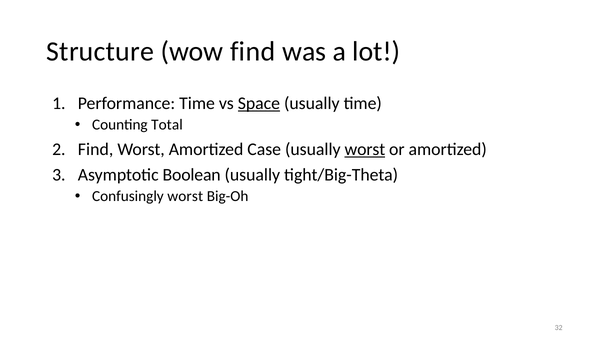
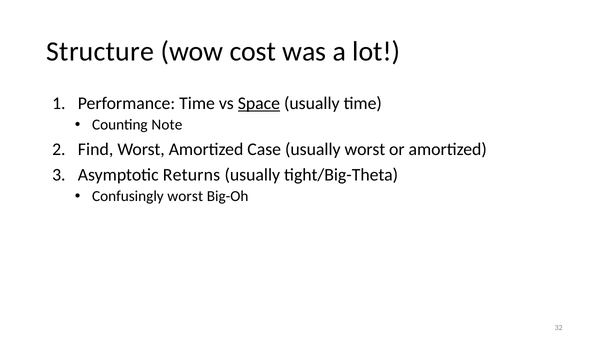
wow find: find -> cost
Total: Total -> Note
worst at (365, 149) underline: present -> none
Boolean: Boolean -> Returns
